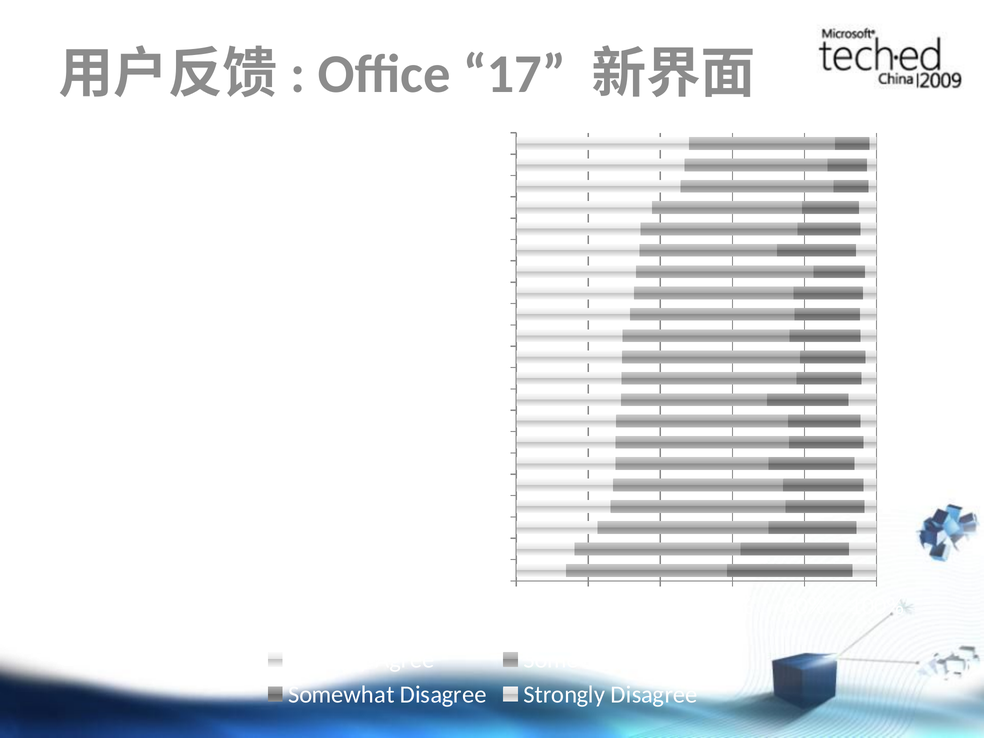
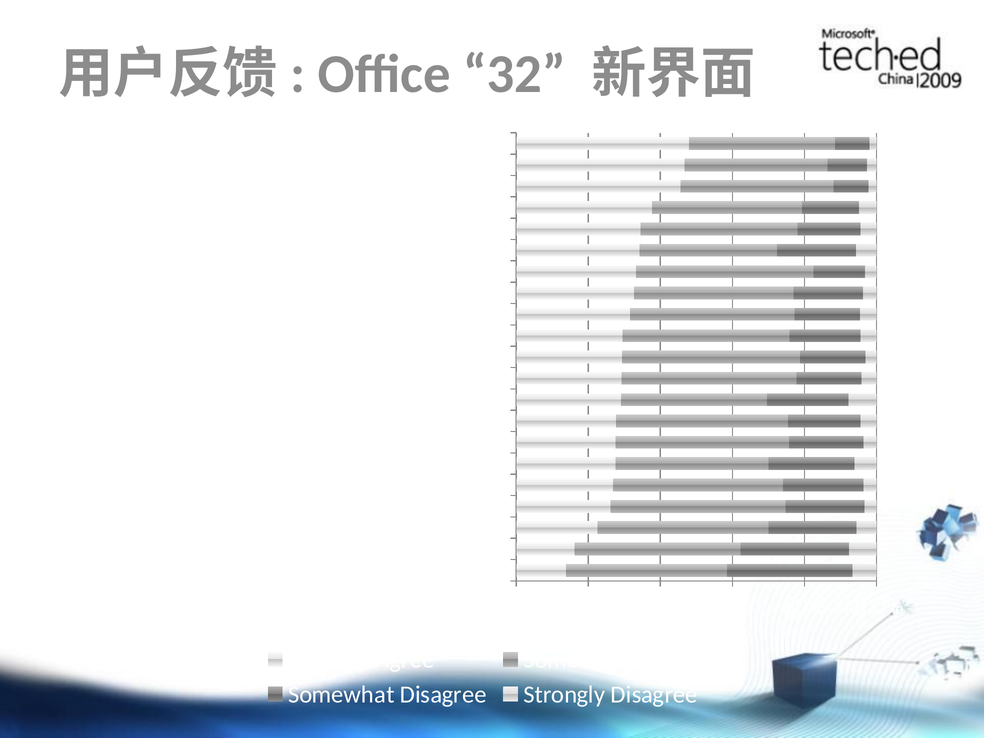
17: 17 -> 32
